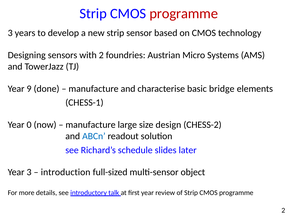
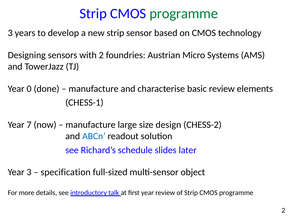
programme at (184, 14) colour: red -> green
9: 9 -> 0
basic bridge: bridge -> review
0: 0 -> 7
introduction: introduction -> specification
